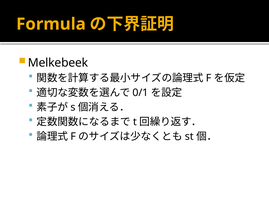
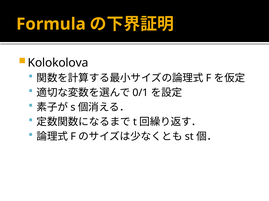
Melkebeek: Melkebeek -> Kolokolova
